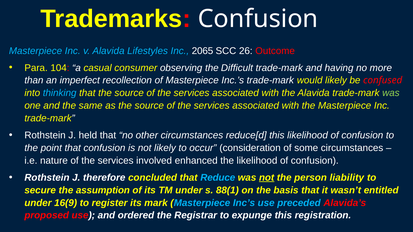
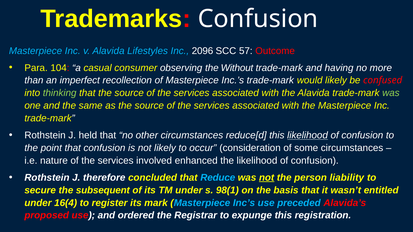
2065: 2065 -> 2096
26: 26 -> 57
Difficult: Difficult -> Without
thinking colour: light blue -> light green
likelihood at (308, 136) underline: none -> present
assumption: assumption -> subsequent
88(1: 88(1 -> 98(1
16(9: 16(9 -> 16(4
